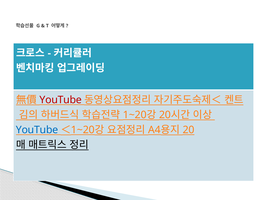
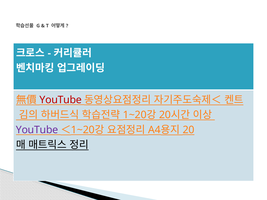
YouTube at (37, 130) colour: blue -> purple
